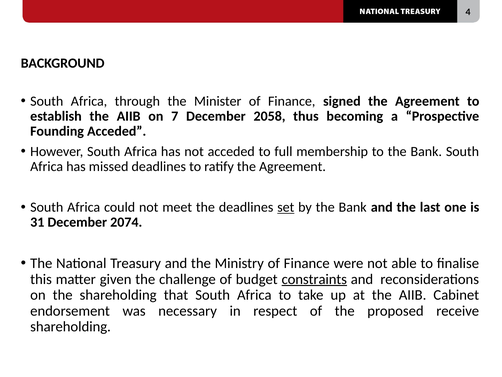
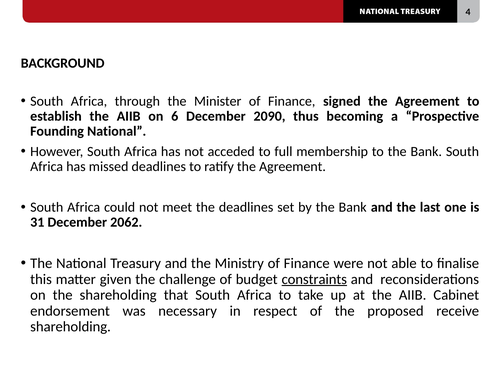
7: 7 -> 6
2058: 2058 -> 2090
Founding Acceded: Acceded -> National
set underline: present -> none
2074: 2074 -> 2062
